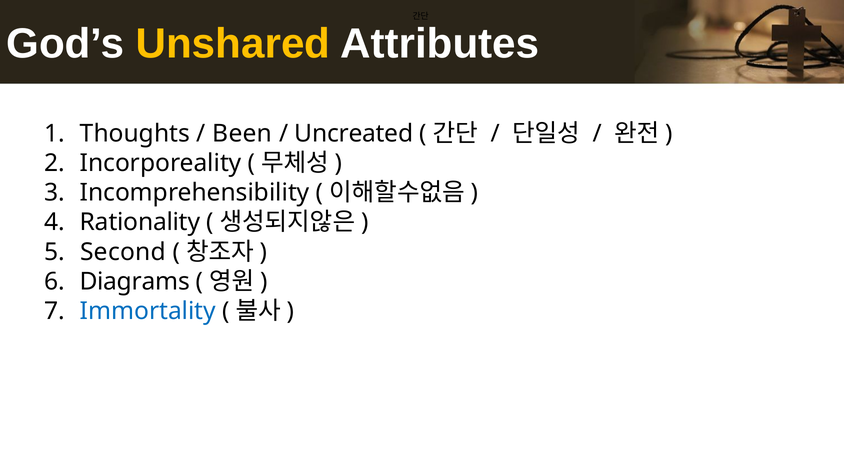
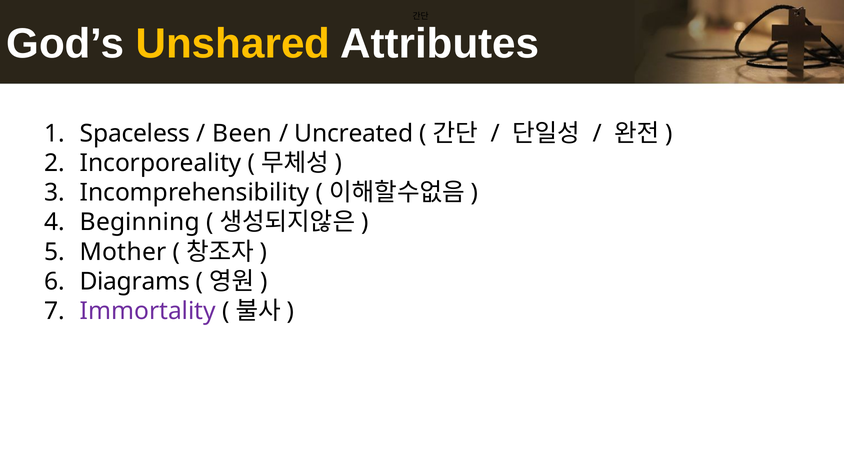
Thoughts: Thoughts -> Spaceless
Rationality: Rationality -> Beginning
Second: Second -> Mother
Immortality colour: blue -> purple
